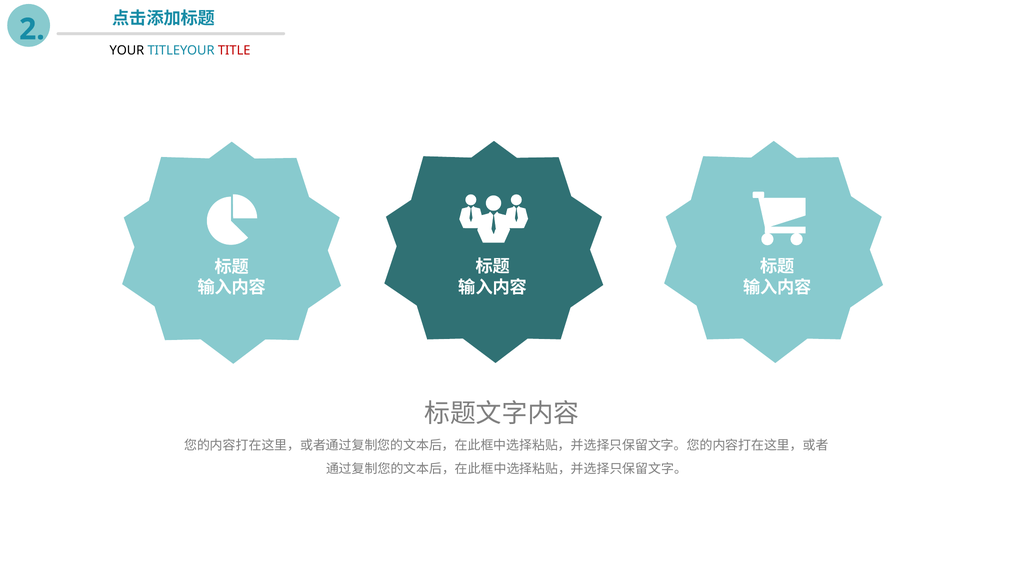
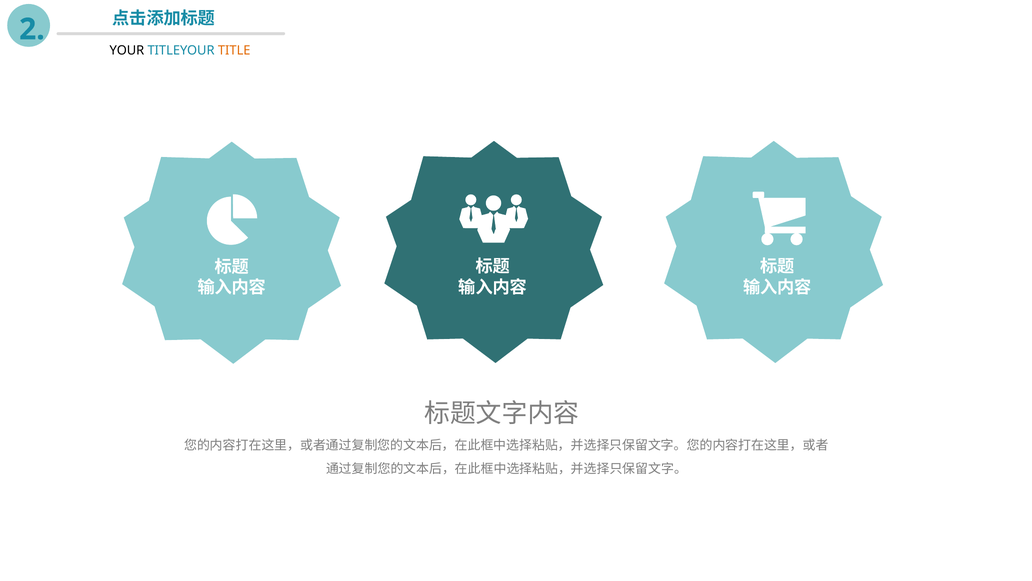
TITLE colour: red -> orange
